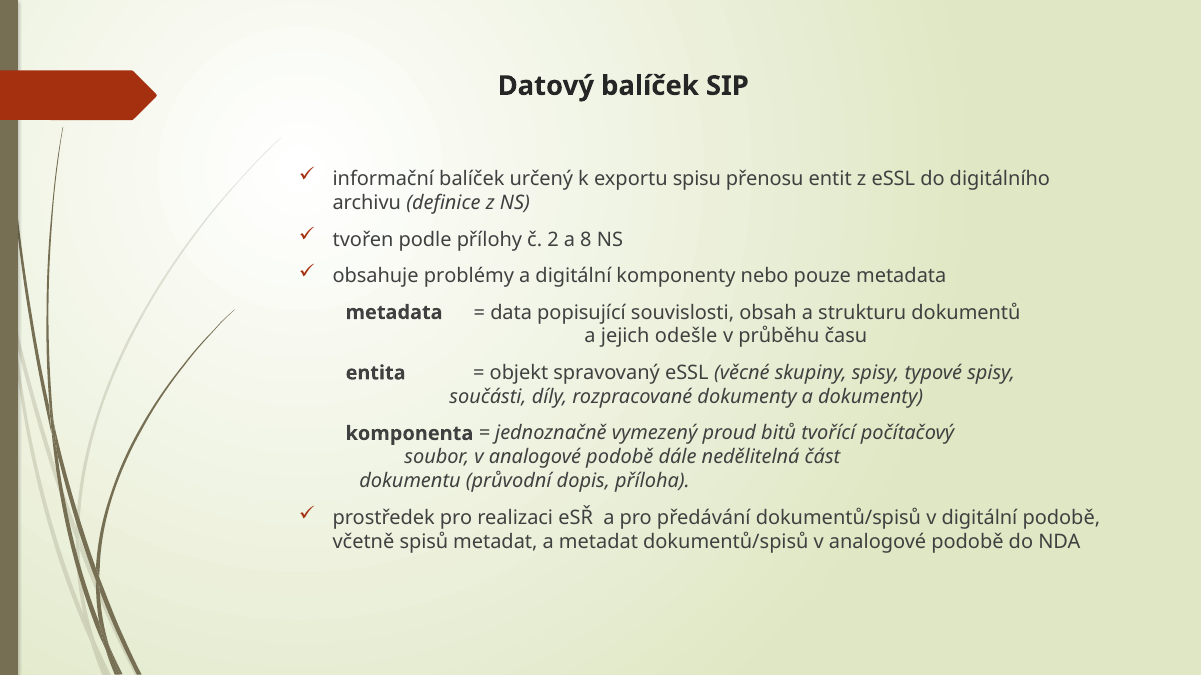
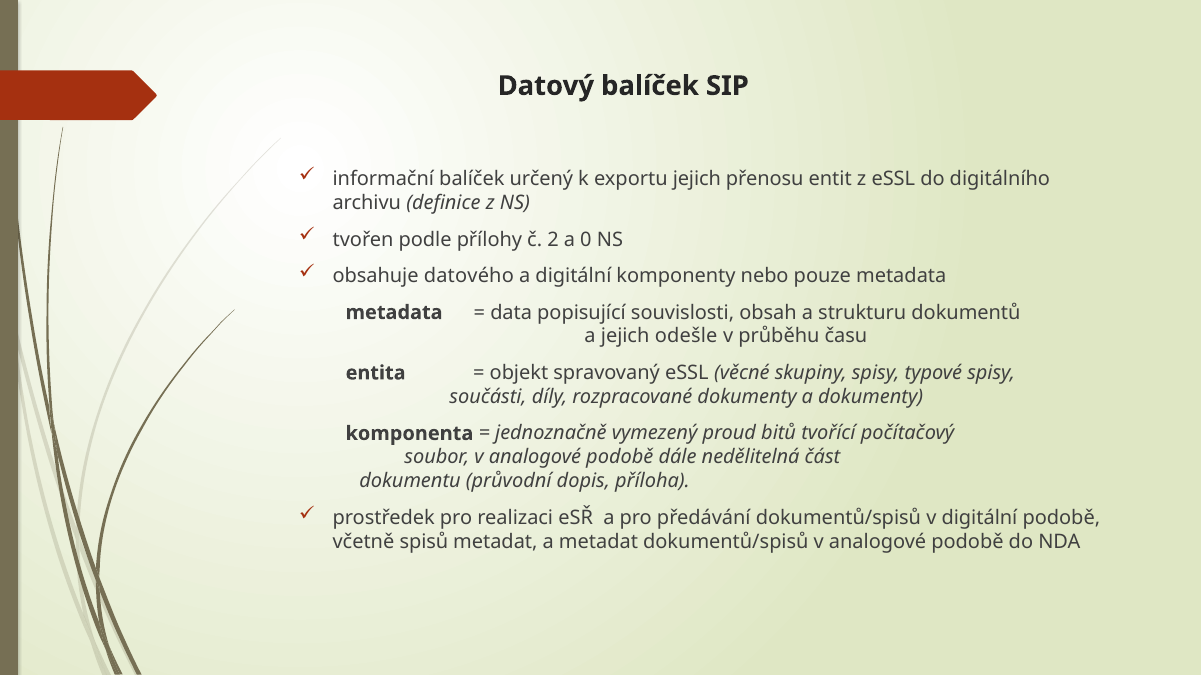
exportu spisu: spisu -> jejich
8: 8 -> 0
problémy: problémy -> datového
